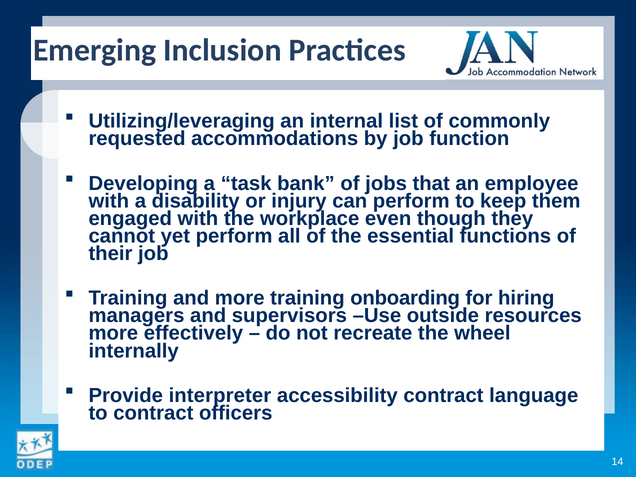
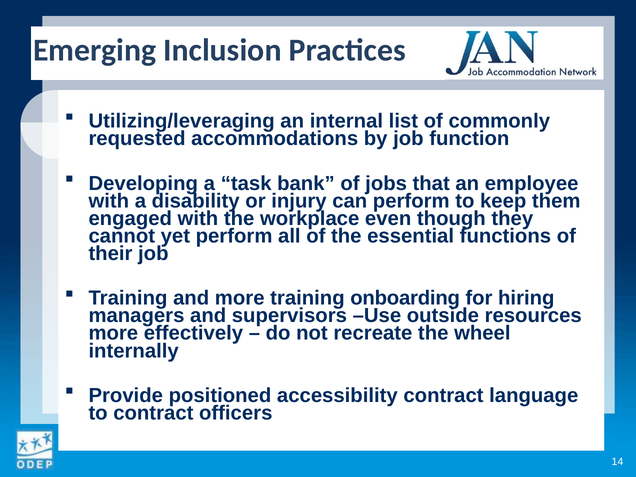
interpreter: interpreter -> positioned
